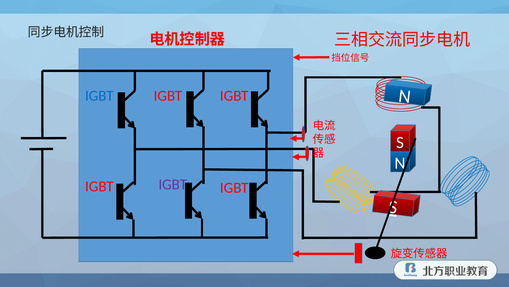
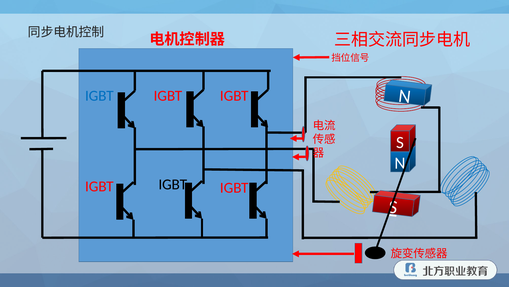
IGBT at (173, 184) colour: purple -> black
